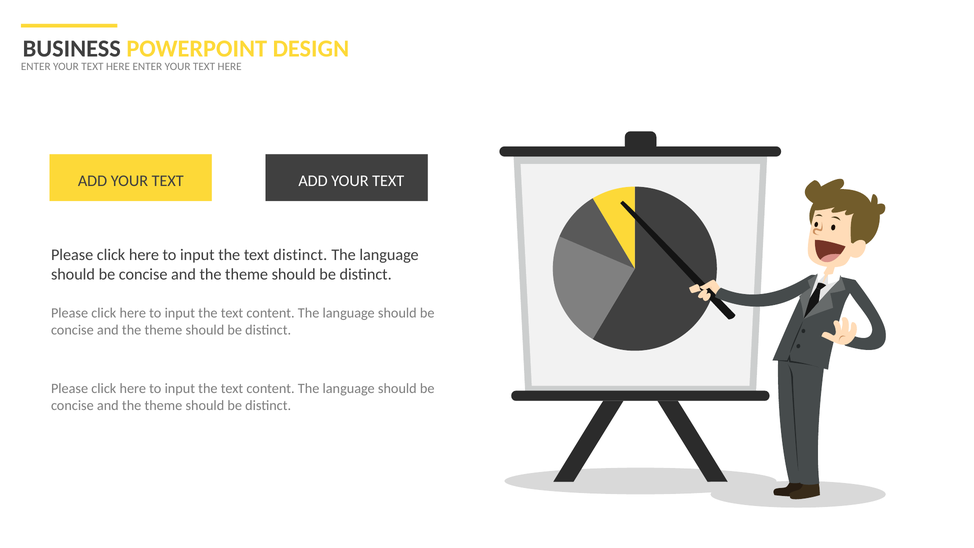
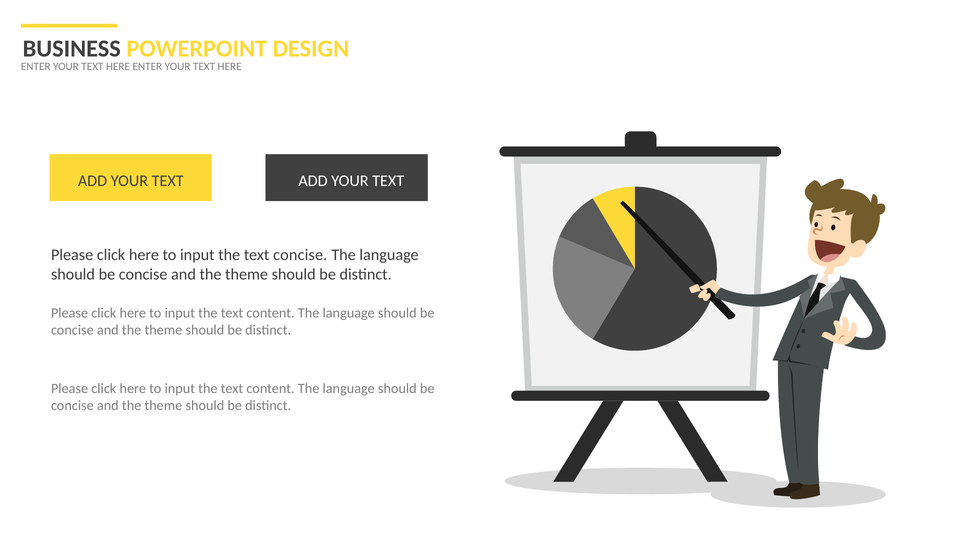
text distinct: distinct -> concise
